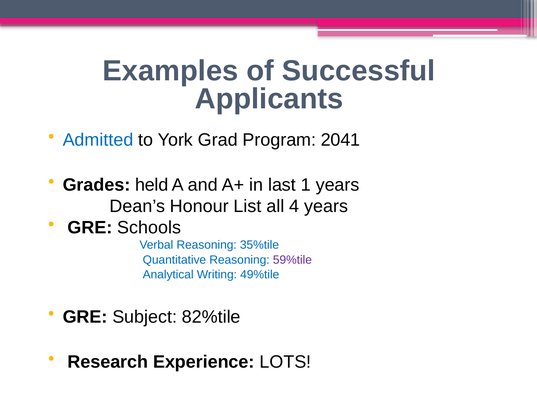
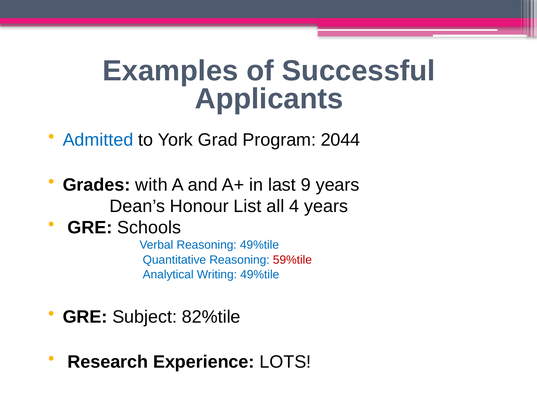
2041: 2041 -> 2044
held: held -> with
1: 1 -> 9
Reasoning 35%tile: 35%tile -> 49%tile
59%tile colour: purple -> red
